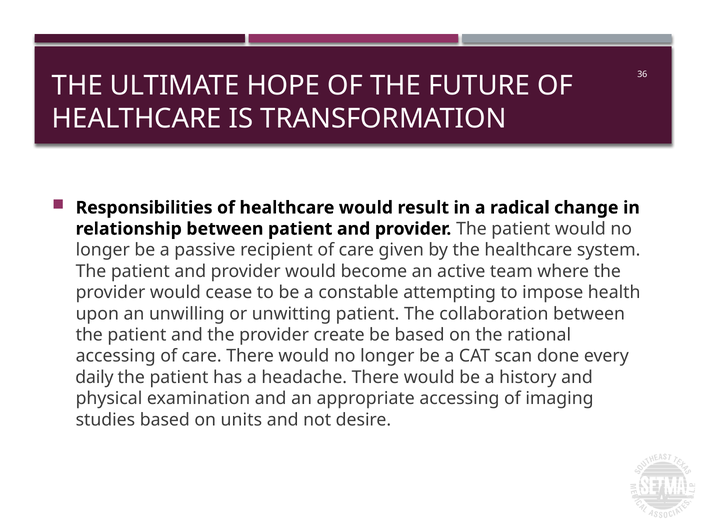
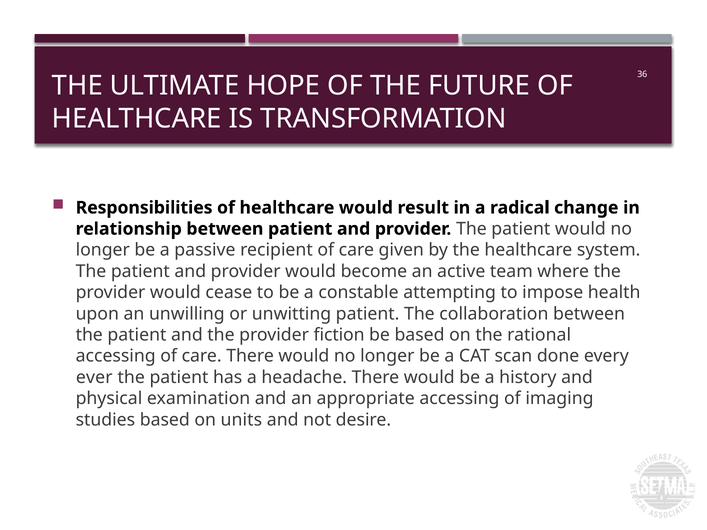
create: create -> fiction
daily: daily -> ever
